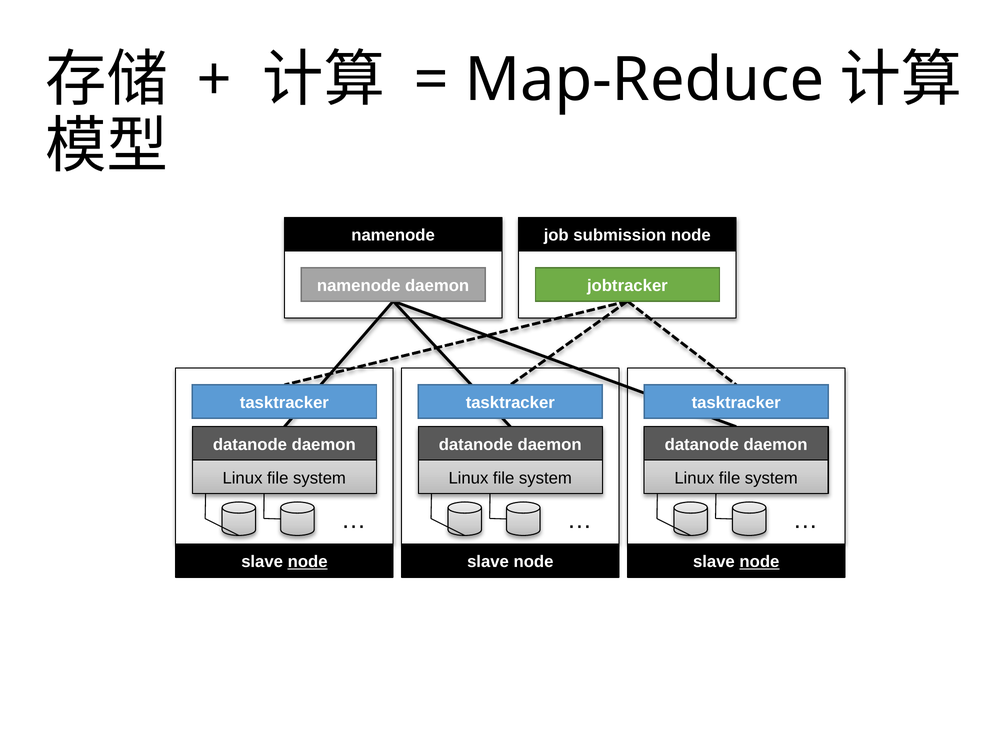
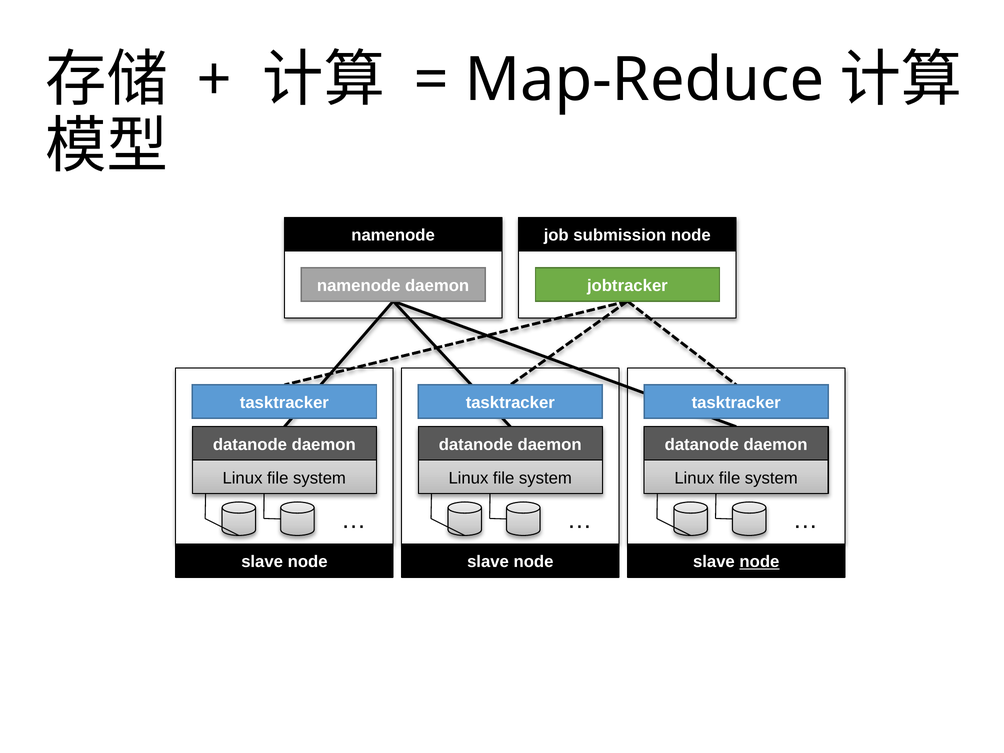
node at (308, 562) underline: present -> none
